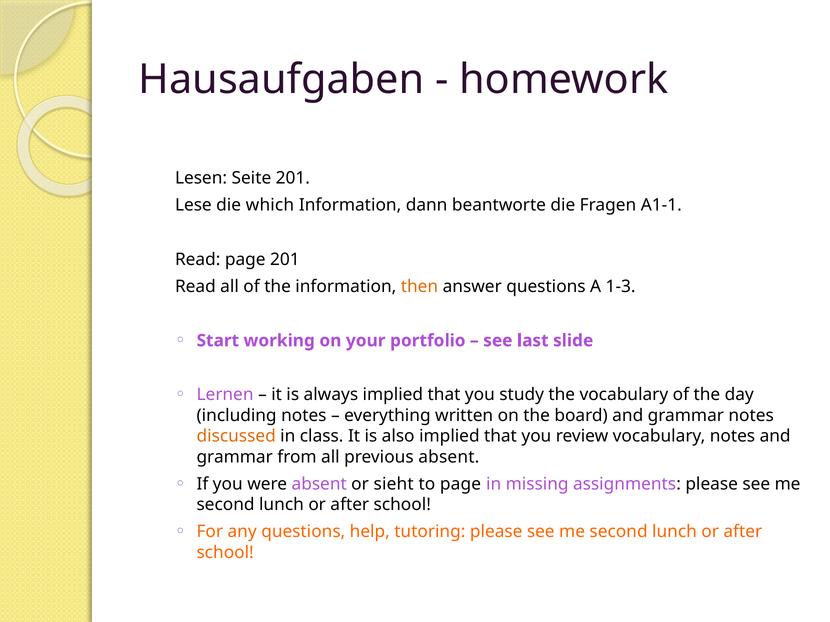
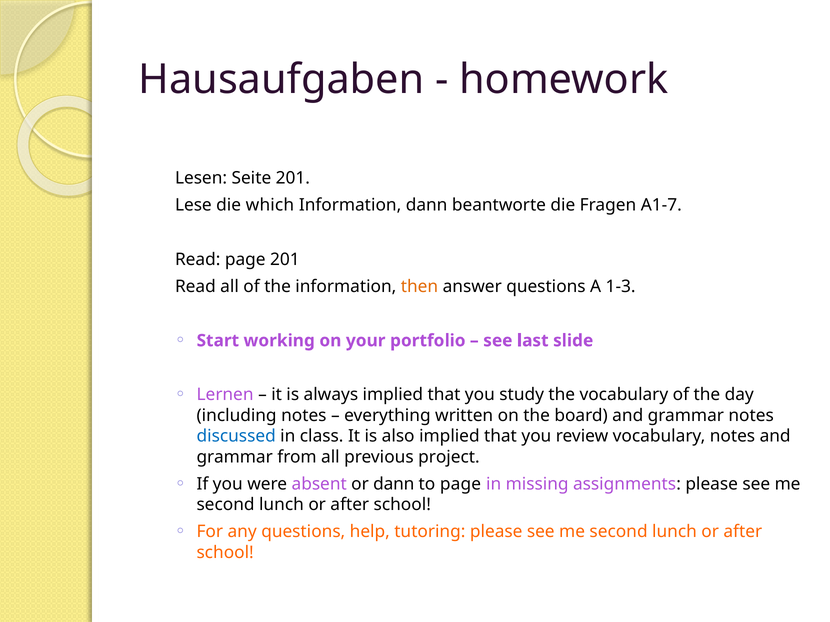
A1-1: A1-1 -> A1-7
discussed colour: orange -> blue
previous absent: absent -> project
or sieht: sieht -> dann
